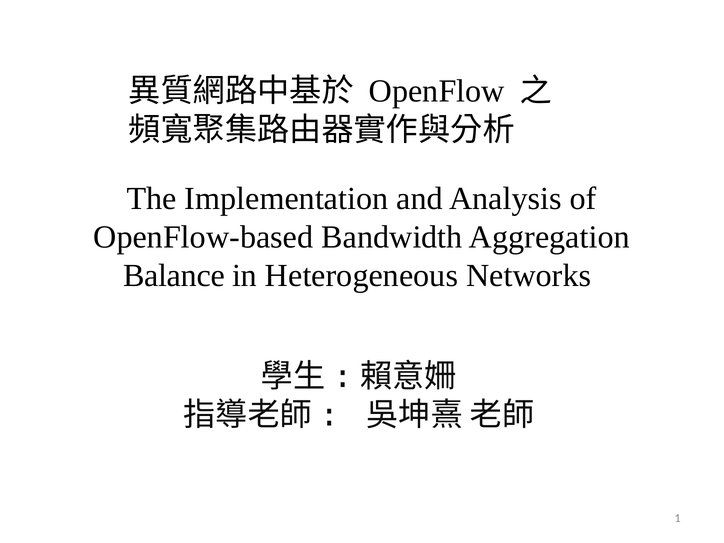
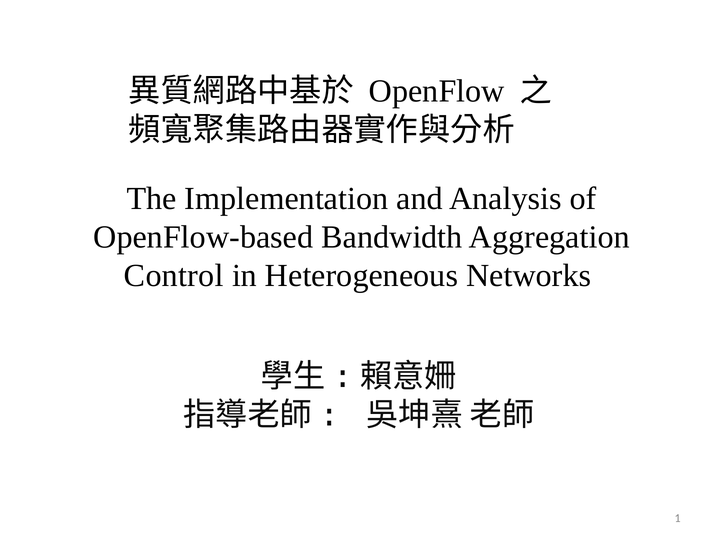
Balance: Balance -> Control
